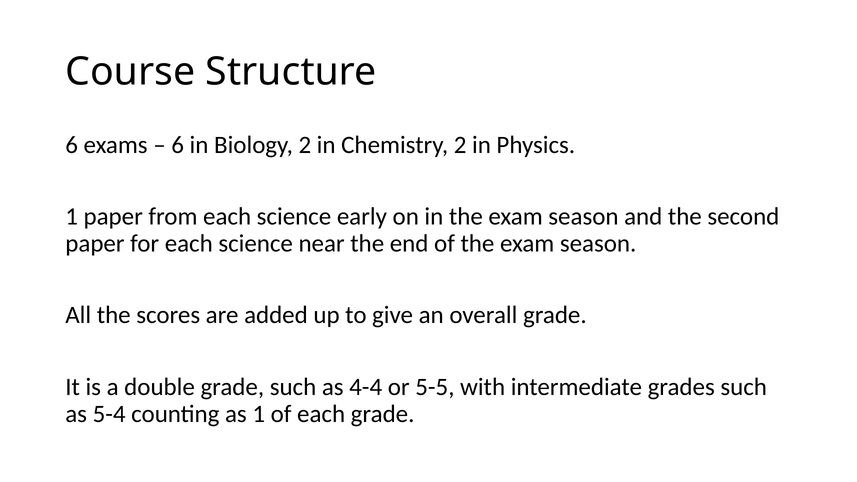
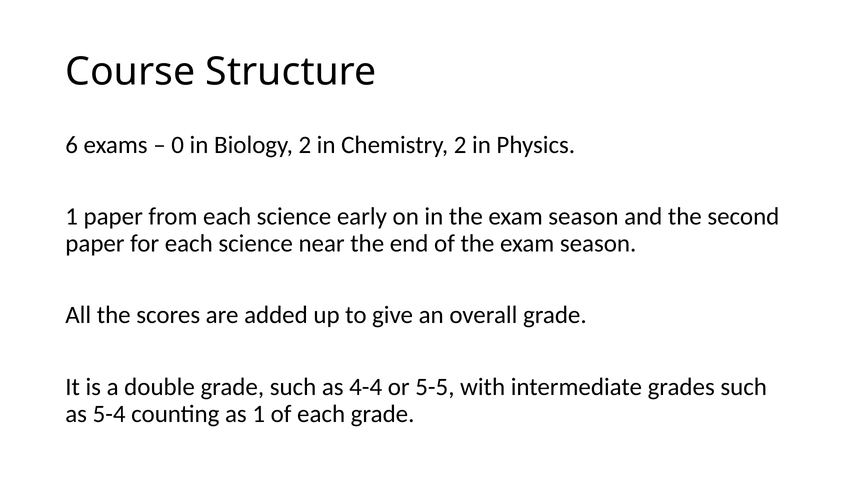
6 at (178, 145): 6 -> 0
